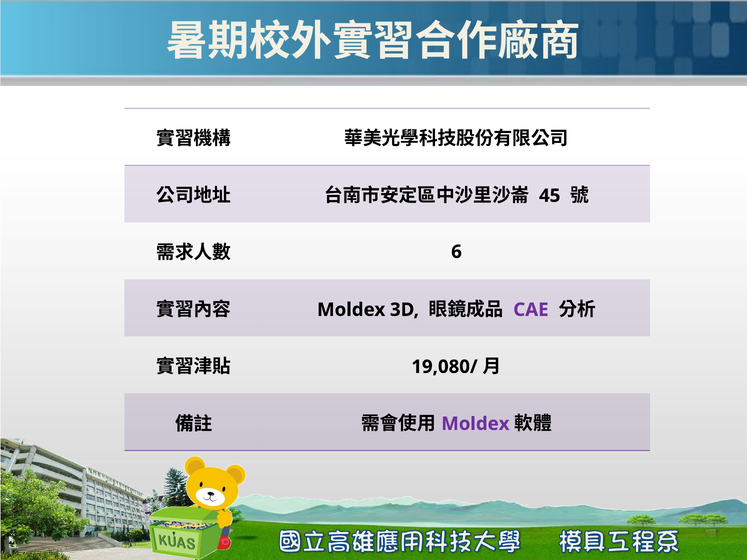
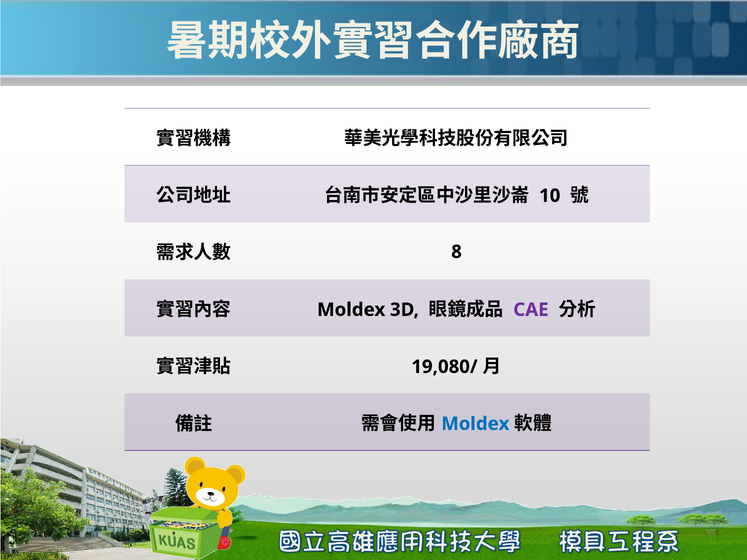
45: 45 -> 10
6: 6 -> 8
Moldex at (475, 424) colour: purple -> blue
